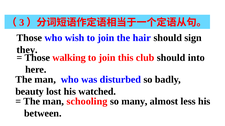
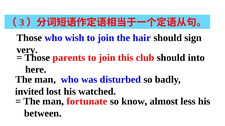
they: they -> very
walking: walking -> parents
beauty: beauty -> invited
schooling: schooling -> fortunate
many: many -> know
